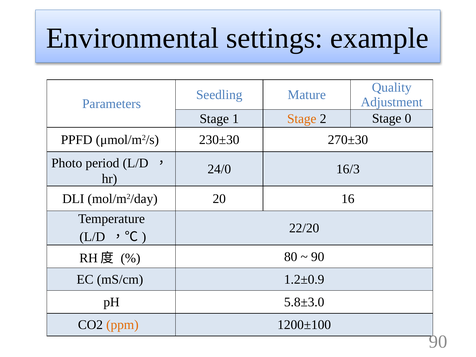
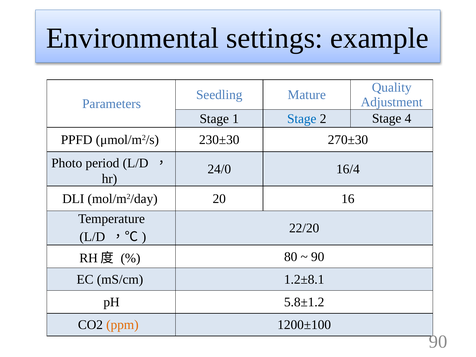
Stage at (302, 119) colour: orange -> blue
0: 0 -> 4
16/3: 16/3 -> 16/4
1.2±0.9: 1.2±0.9 -> 1.2±8.1
5.8±3.0: 5.8±3.0 -> 5.8±1.2
